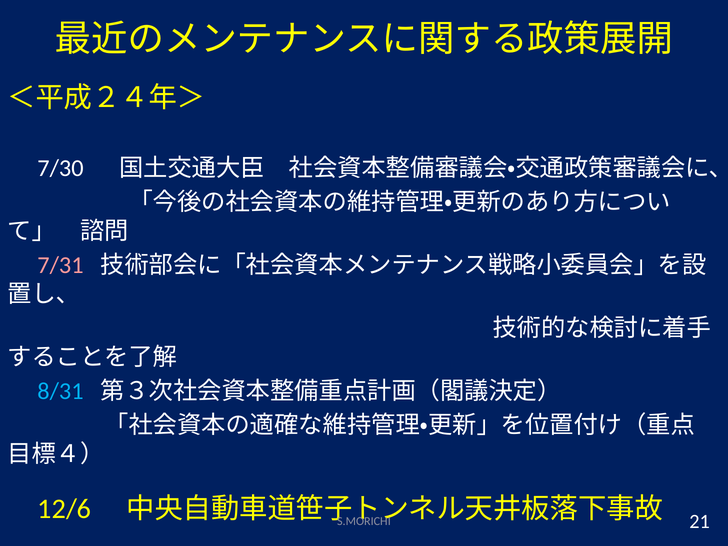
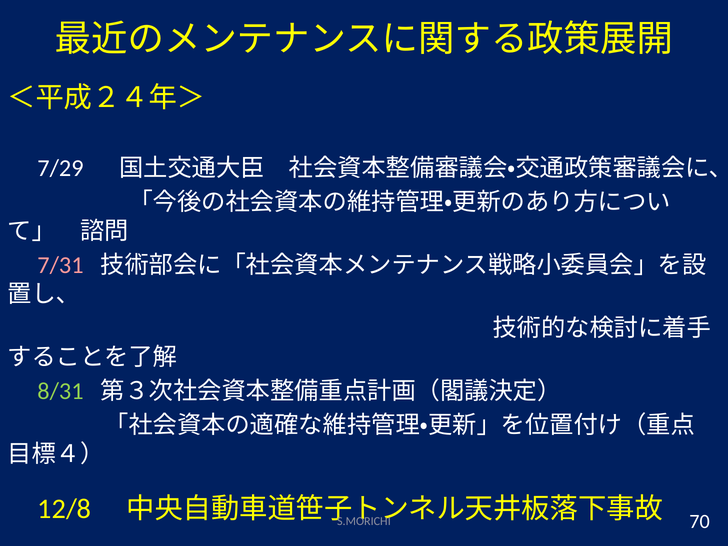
7/30: 7/30 -> 7/29
8/31 colour: light blue -> light green
12/6: 12/6 -> 12/8
21: 21 -> 70
